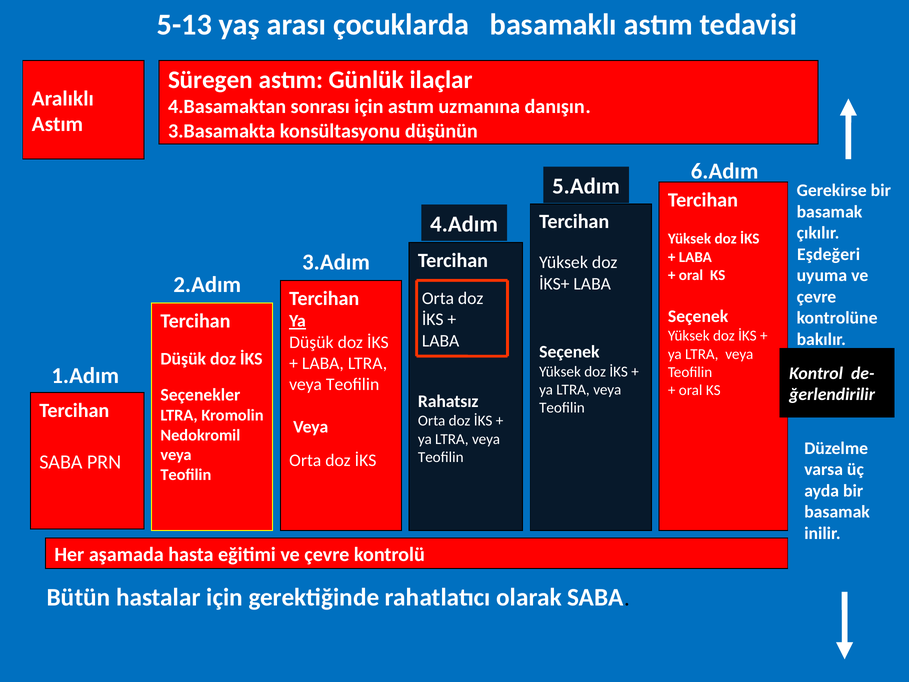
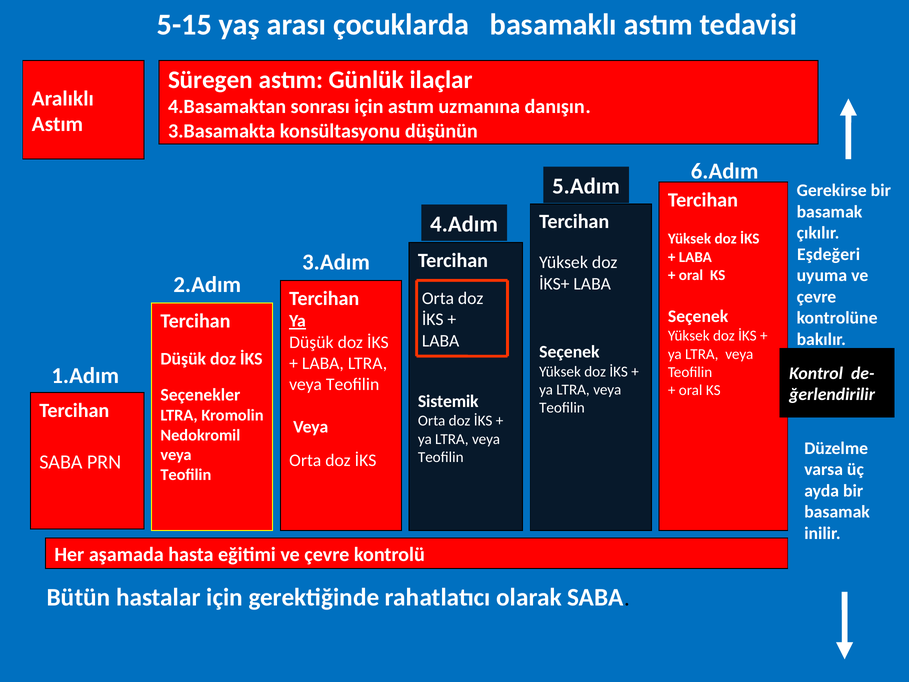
5-13: 5-13 -> 5-15
Rahatsız: Rahatsız -> Sistemik
